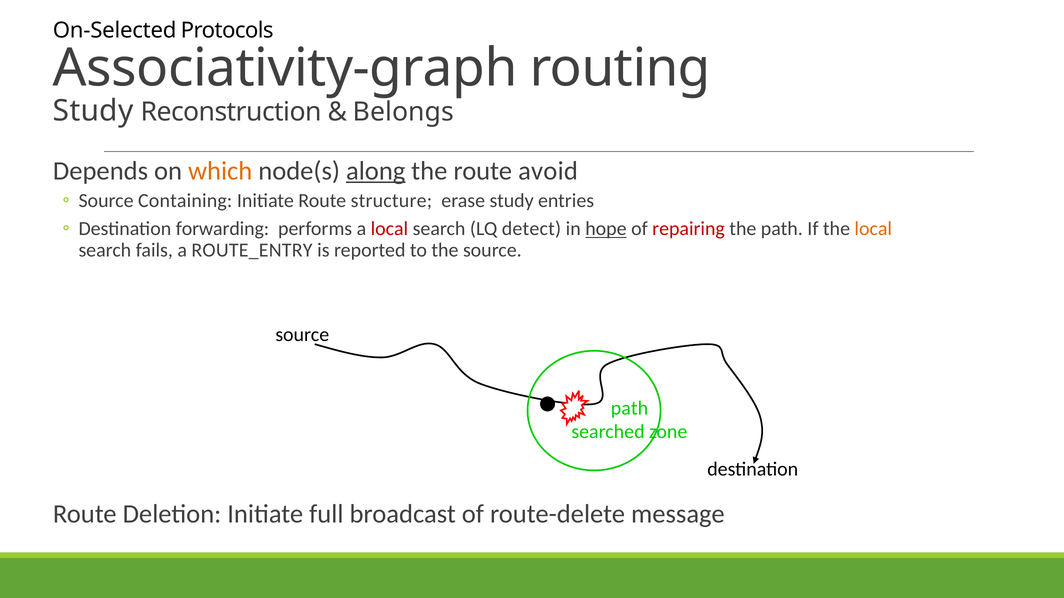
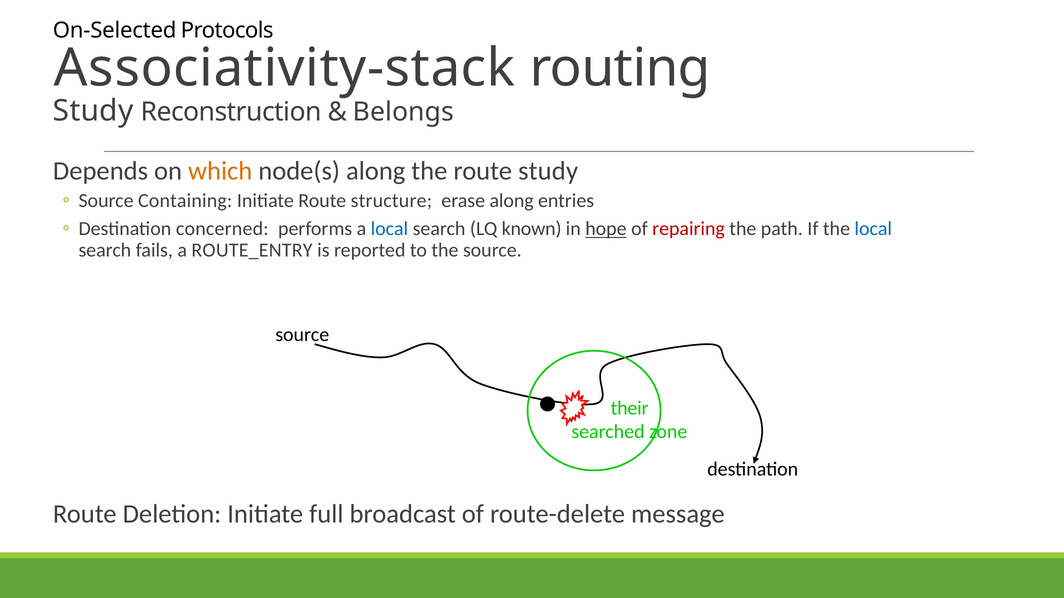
Associativity-graph: Associativity-graph -> Associativity-stack
along at (376, 171) underline: present -> none
route avoid: avoid -> study
erase study: study -> along
forwarding: forwarding -> concerned
local at (389, 229) colour: red -> blue
detect: detect -> known
local at (873, 229) colour: orange -> blue
path at (629, 408): path -> their
